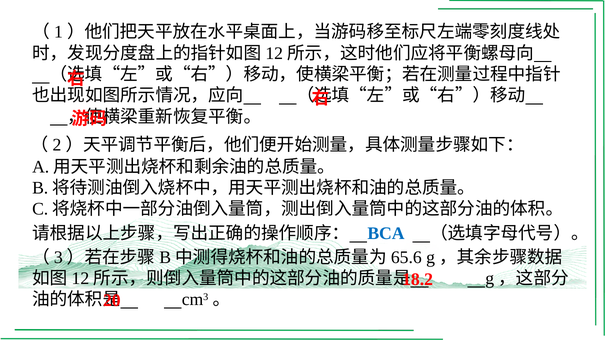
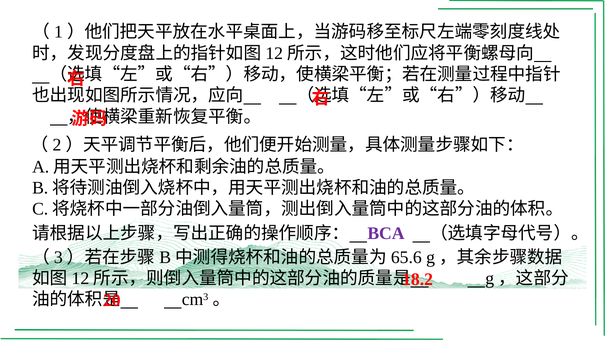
BCA colour: blue -> purple
